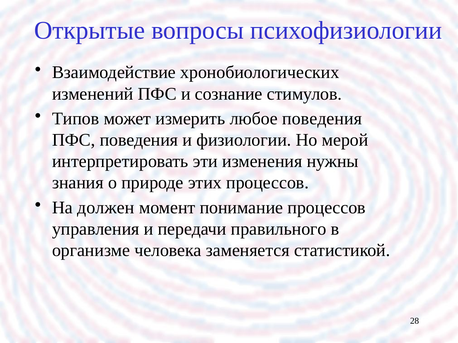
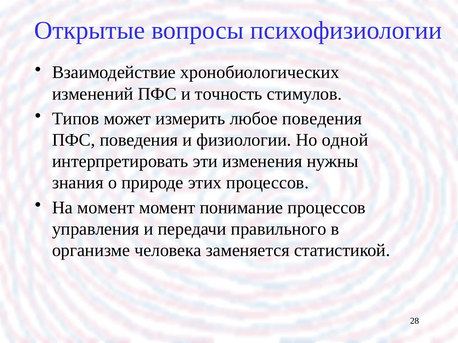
сознание: сознание -> точность
мерой: мерой -> одной
На должен: должен -> момент
